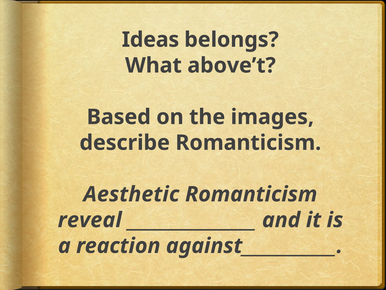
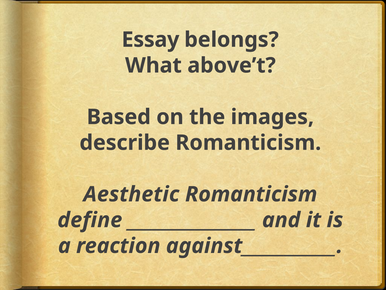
Ideas: Ideas -> Essay
reveal: reveal -> define
